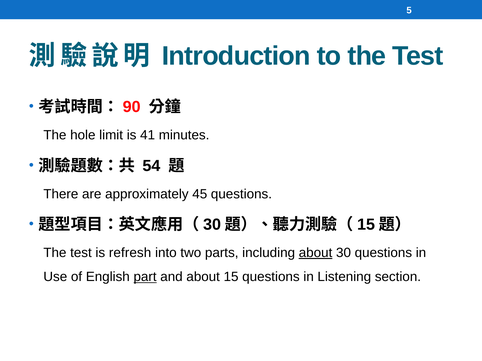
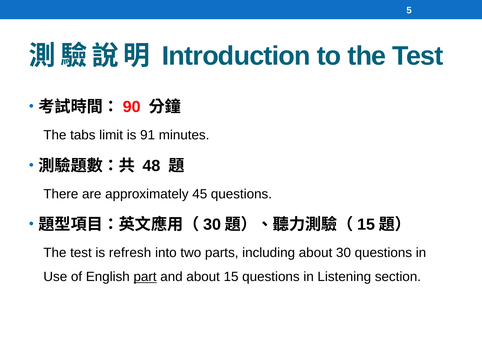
hole: hole -> tabs
41: 41 -> 91
54: 54 -> 48
about at (316, 253) underline: present -> none
